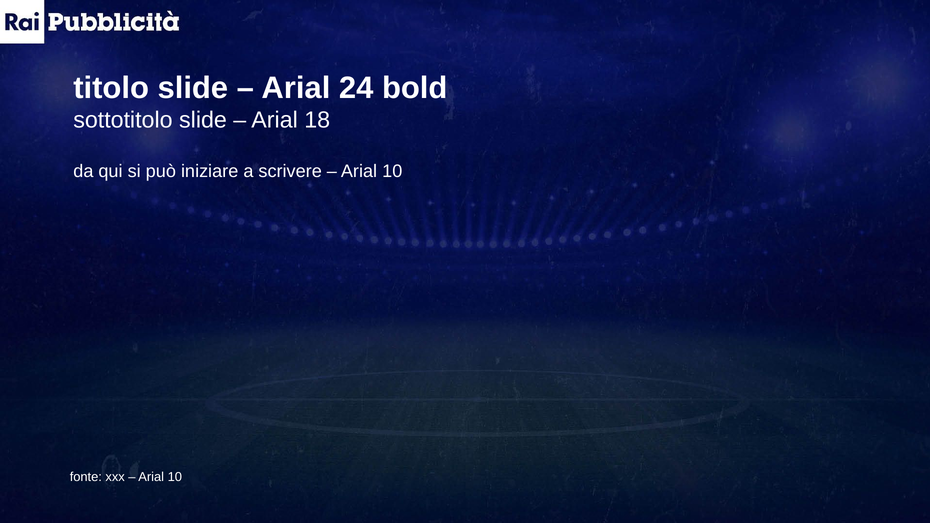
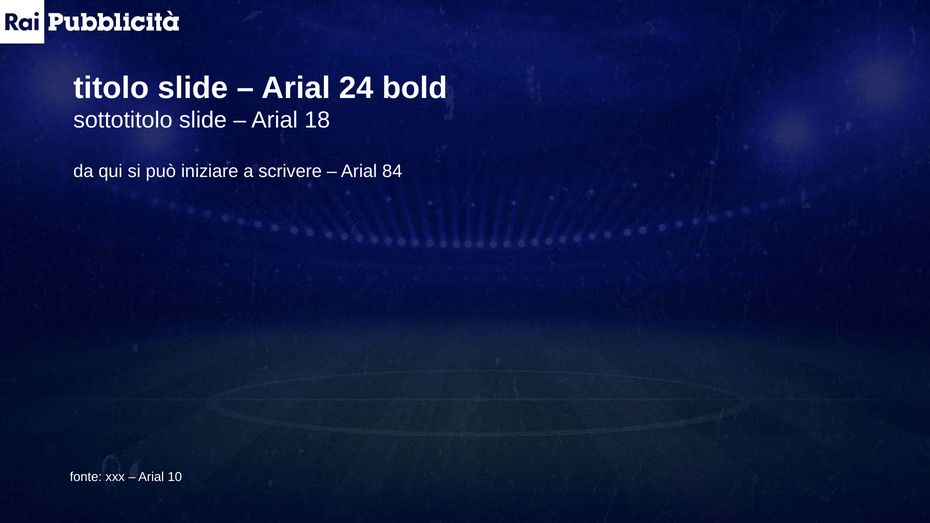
10 at (392, 171): 10 -> 84
